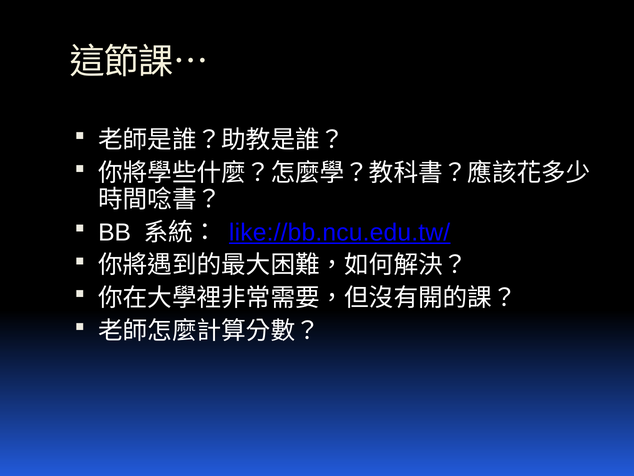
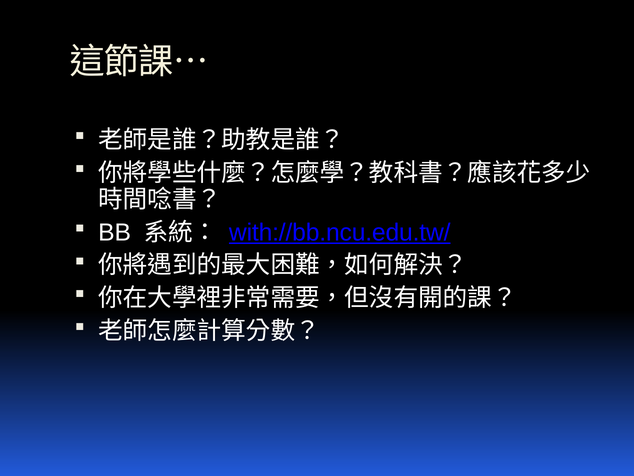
like://bb.ncu.edu.tw/: like://bb.ncu.edu.tw/ -> with://bb.ncu.edu.tw/
